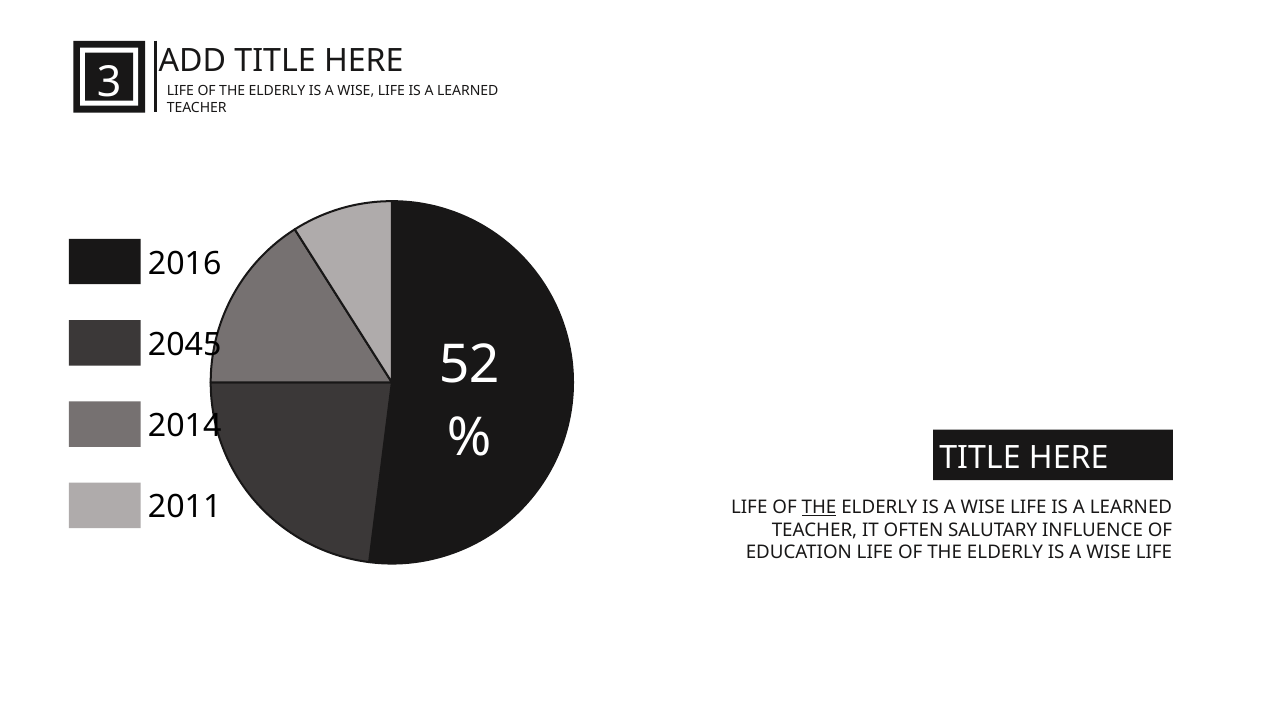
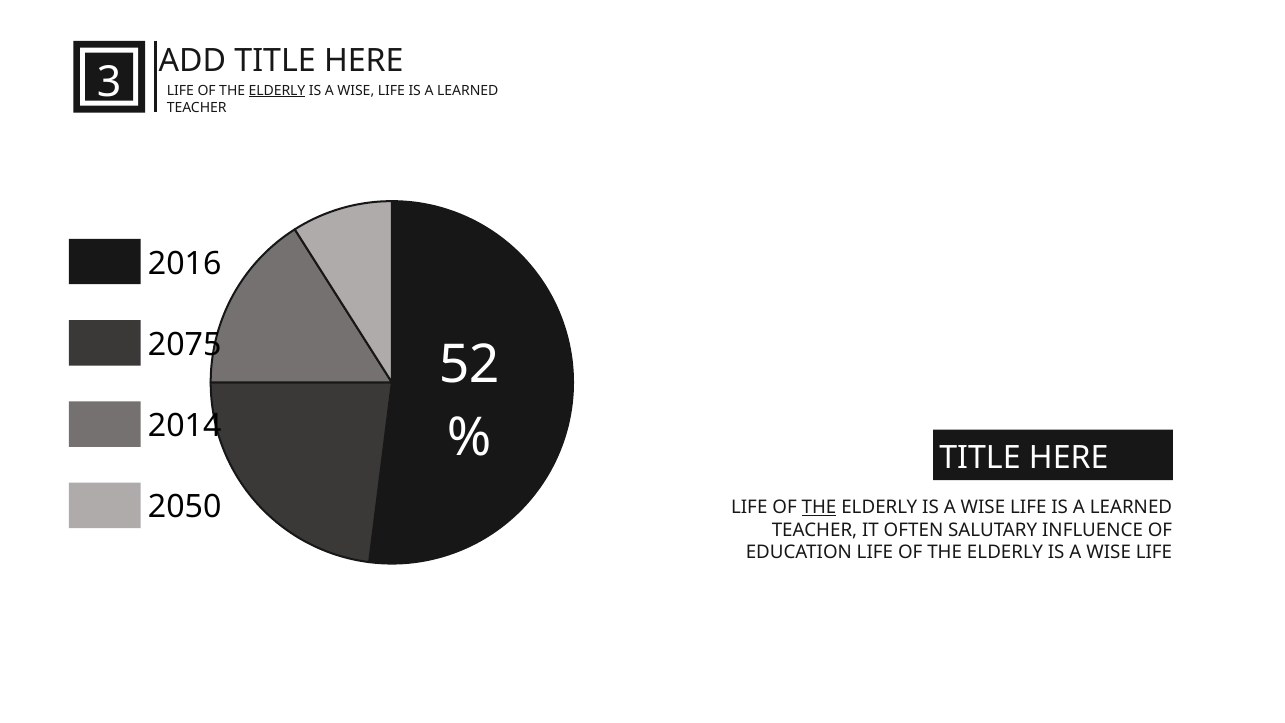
ELDERLY at (277, 91) underline: none -> present
2045: 2045 -> 2075
2011: 2011 -> 2050
